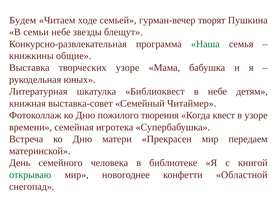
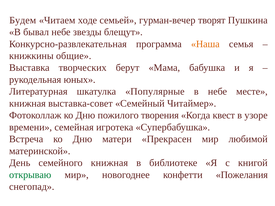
семьи: семьи -> бывал
Наша colour: green -> orange
творческих узоре: узоре -> берут
Библиоквест: Библиоквест -> Популярные
детям: детям -> месте
передаем: передаем -> любимой
семейного человека: человека -> книжная
Областной: Областной -> Пожелания
